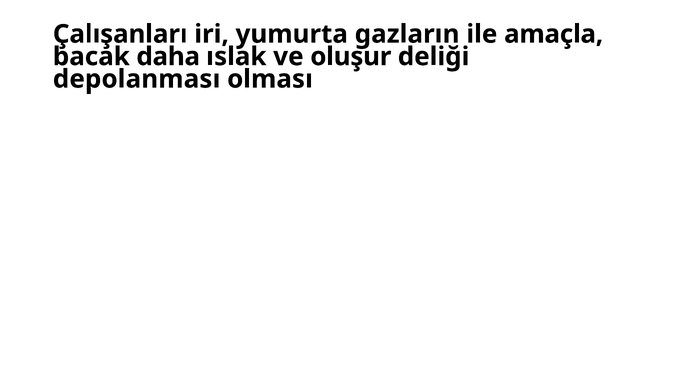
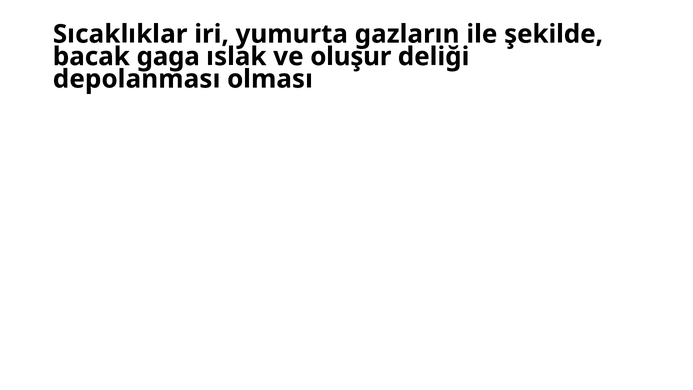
Çalışanları: Çalışanları -> Sıcaklıklar
amaçla: amaçla -> şekilde
daha: daha -> gaga
